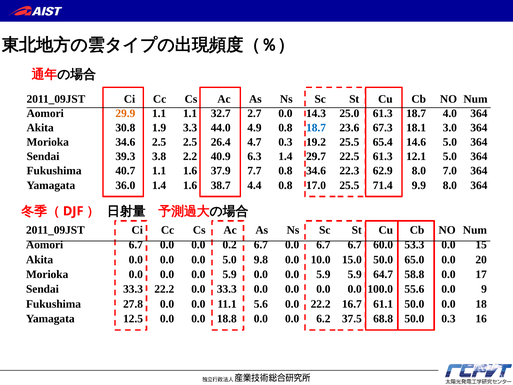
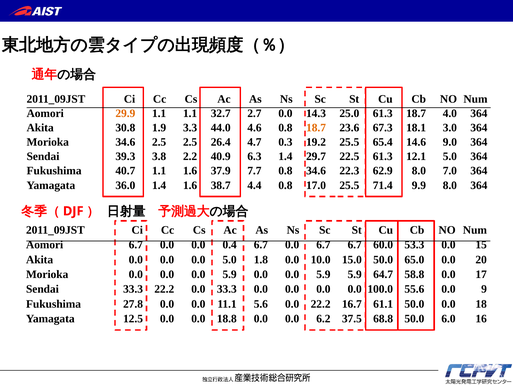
4.9: 4.9 -> 4.6
18.7 at (316, 128) colour: blue -> orange
14.6 5.0: 5.0 -> 9.0
0.2: 0.2 -> 0.4
9.8: 9.8 -> 1.8
50.0 0.3: 0.3 -> 6.0
